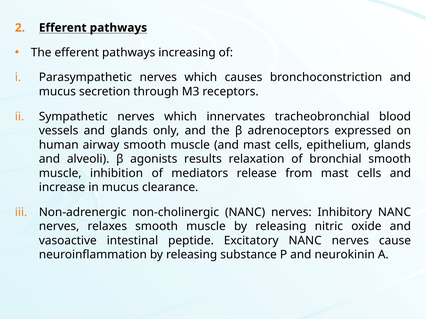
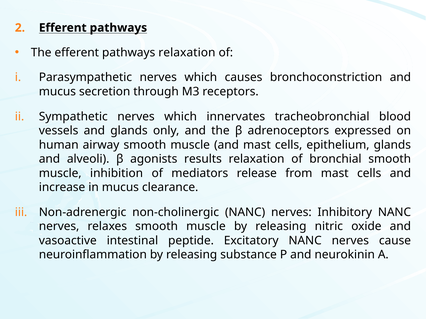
pathways increasing: increasing -> relaxation
